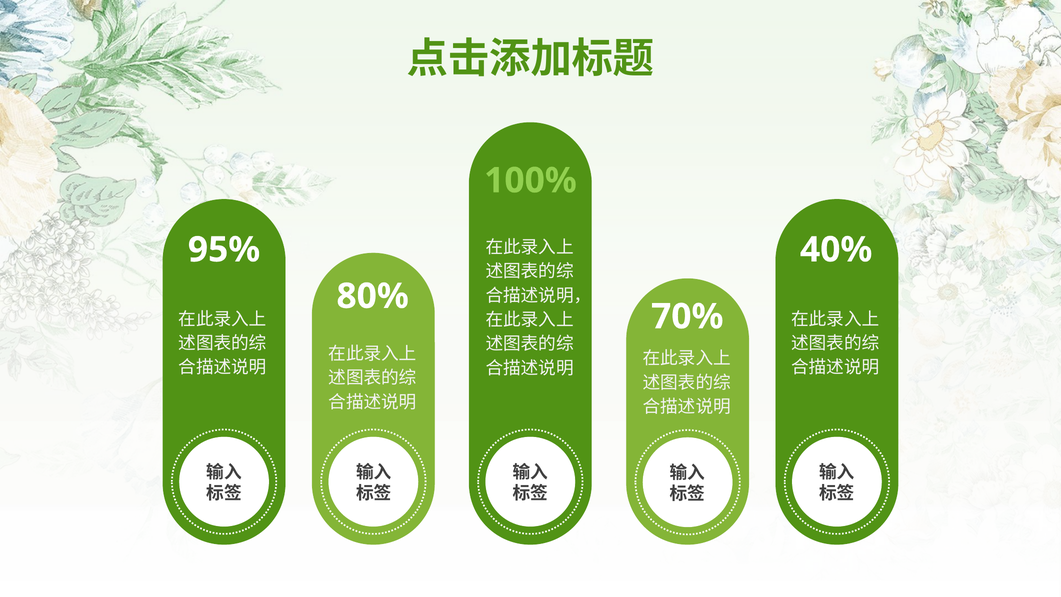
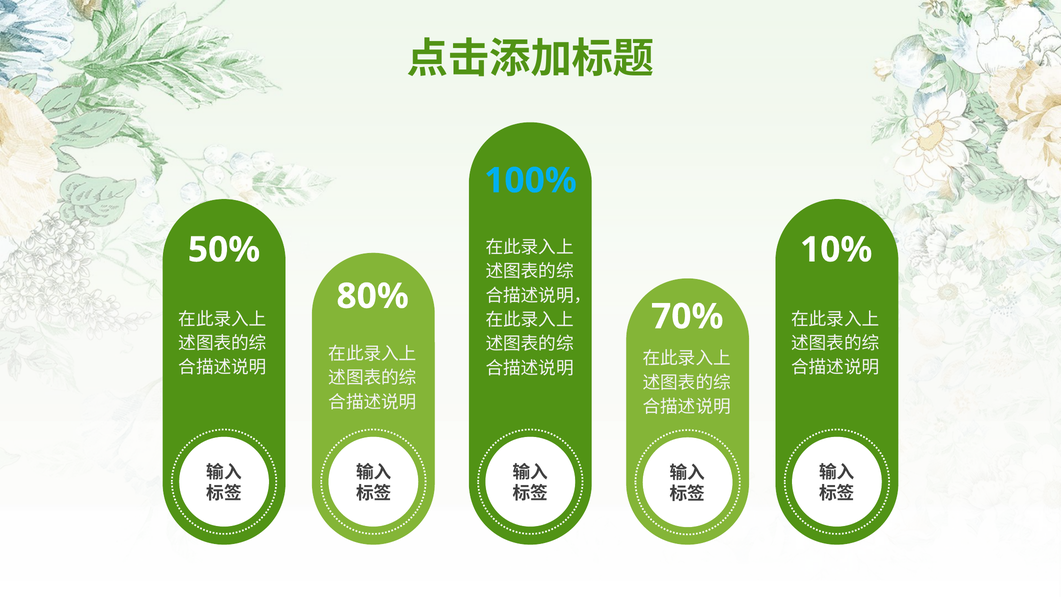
100% colour: light green -> light blue
95%: 95% -> 50%
40%: 40% -> 10%
